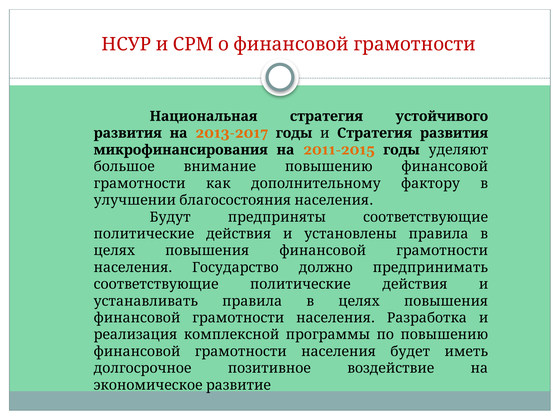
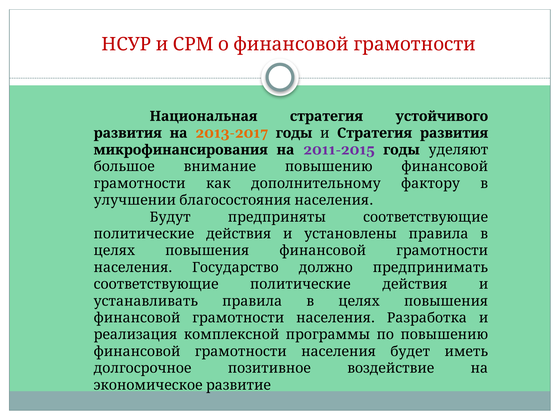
2011-2015 colour: orange -> purple
